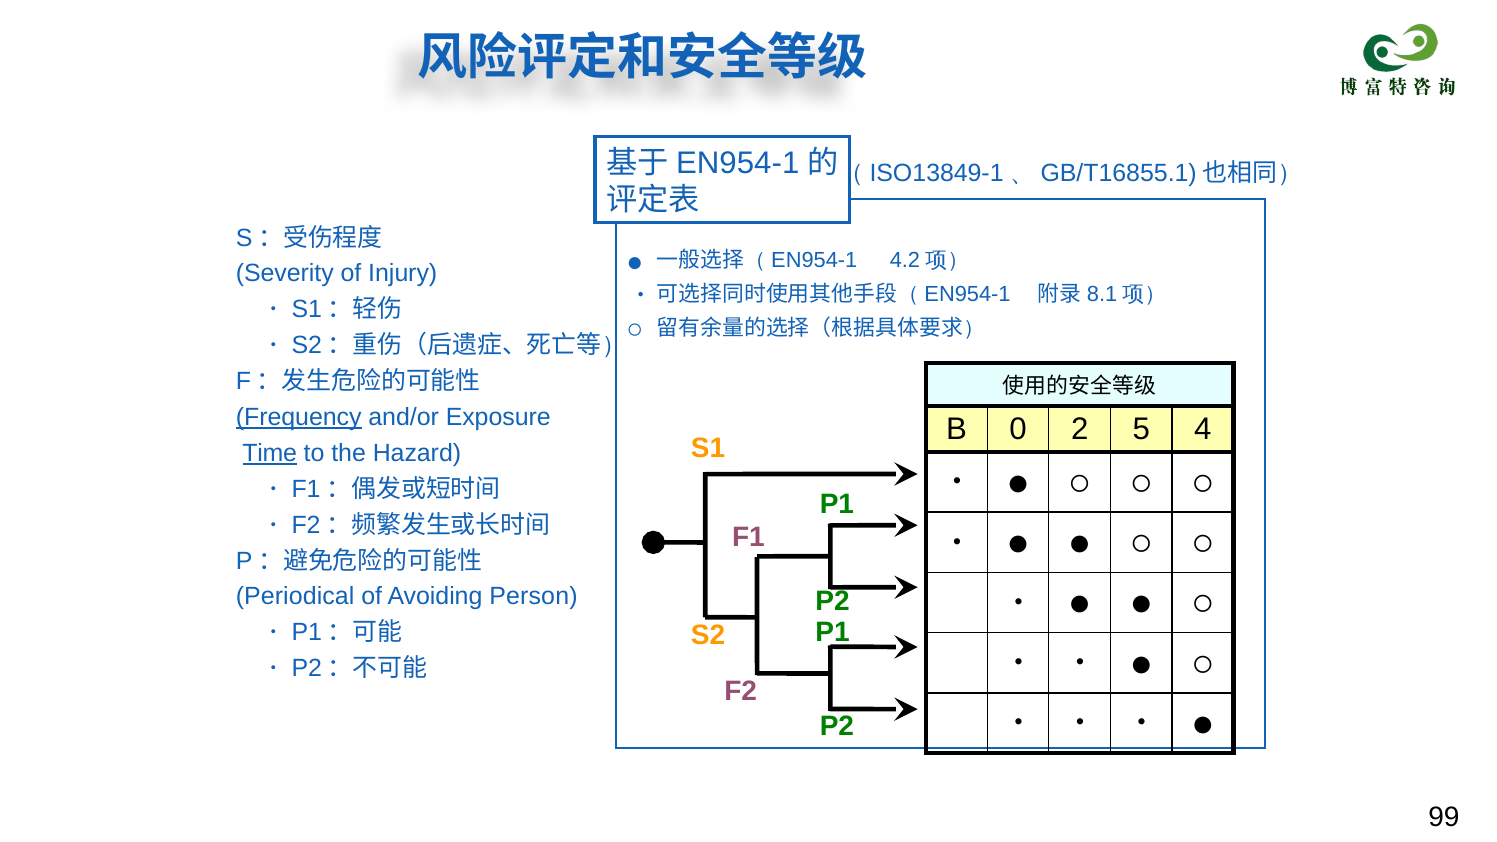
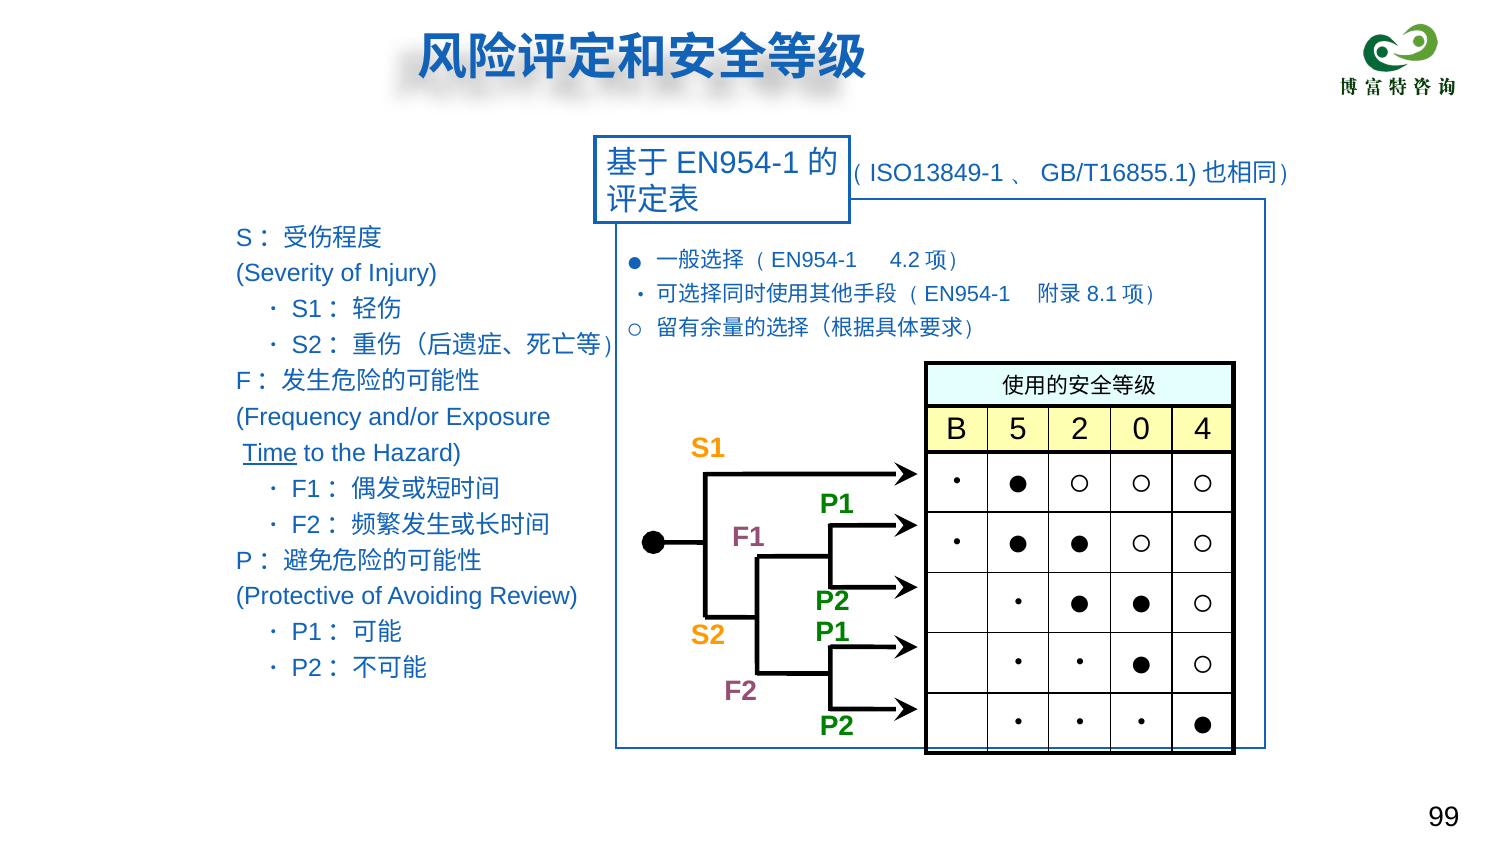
Frequency underline: present -> none
0: 0 -> 5
5: 5 -> 0
Periodical: Periodical -> Protective
Person: Person -> Review
